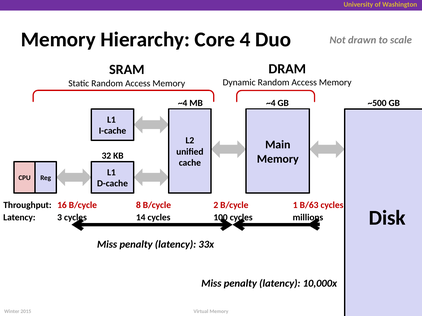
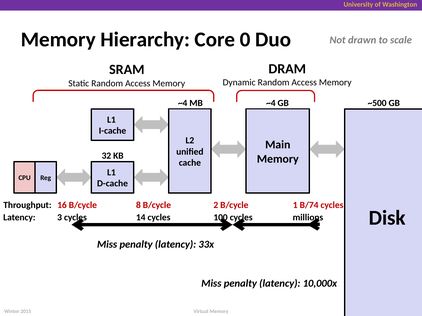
4: 4 -> 0
B/63: B/63 -> B/74
